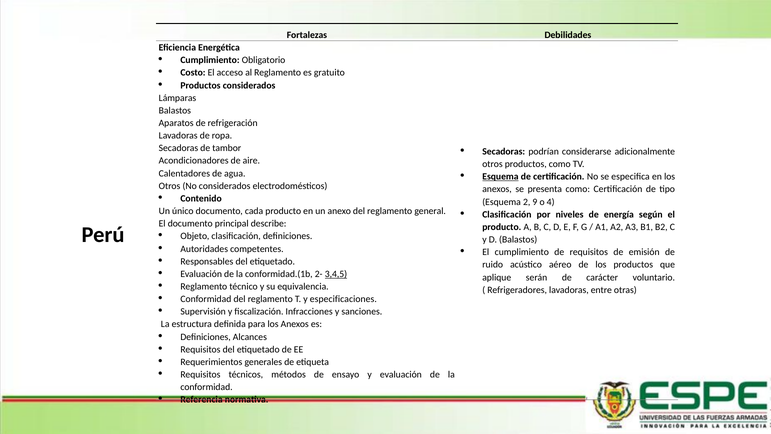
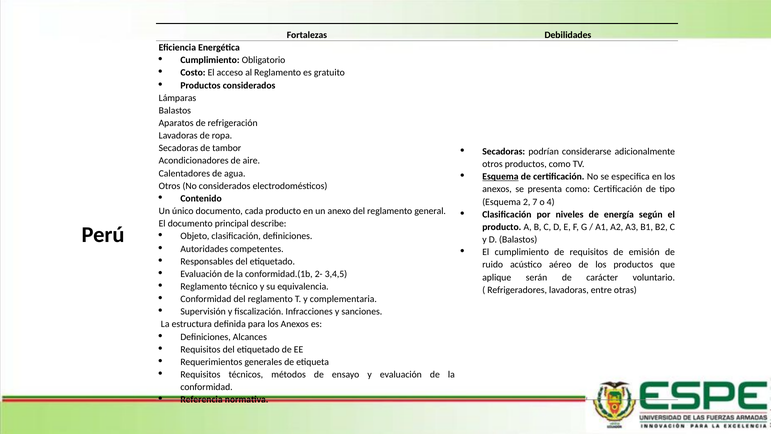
9: 9 -> 7
3,4,5 underline: present -> none
especificaciones: especificaciones -> complementaria
